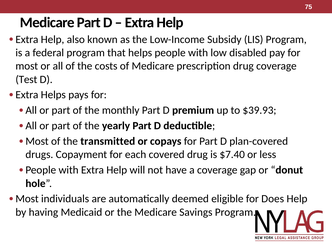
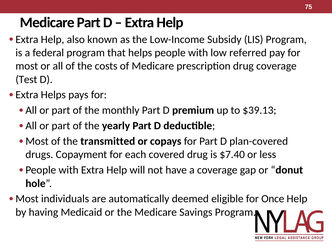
disabled: disabled -> referred
$39.93: $39.93 -> $39.13
Does: Does -> Once
